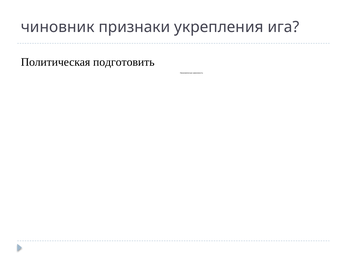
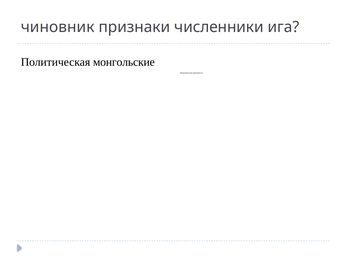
укрепления: укрепления -> численники
подготовить: подготовить -> монгольские
